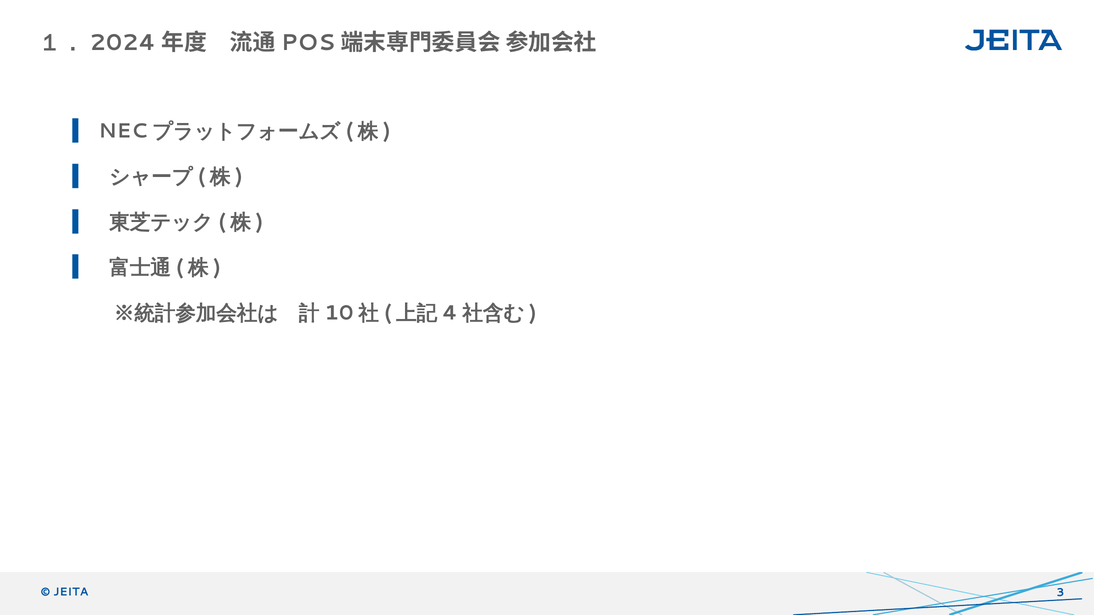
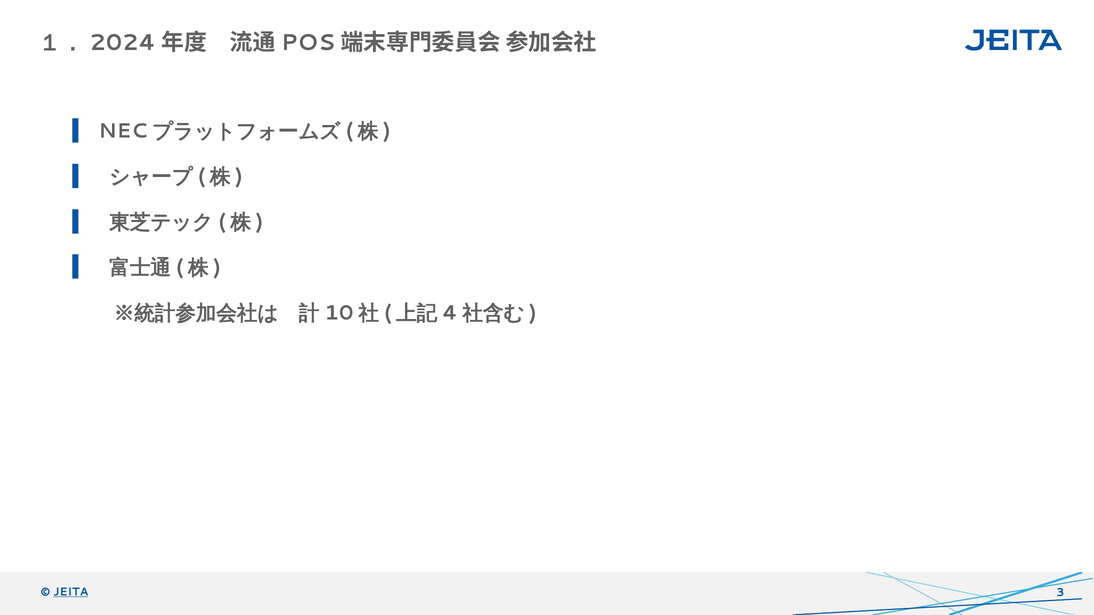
JEITA underline: none -> present
